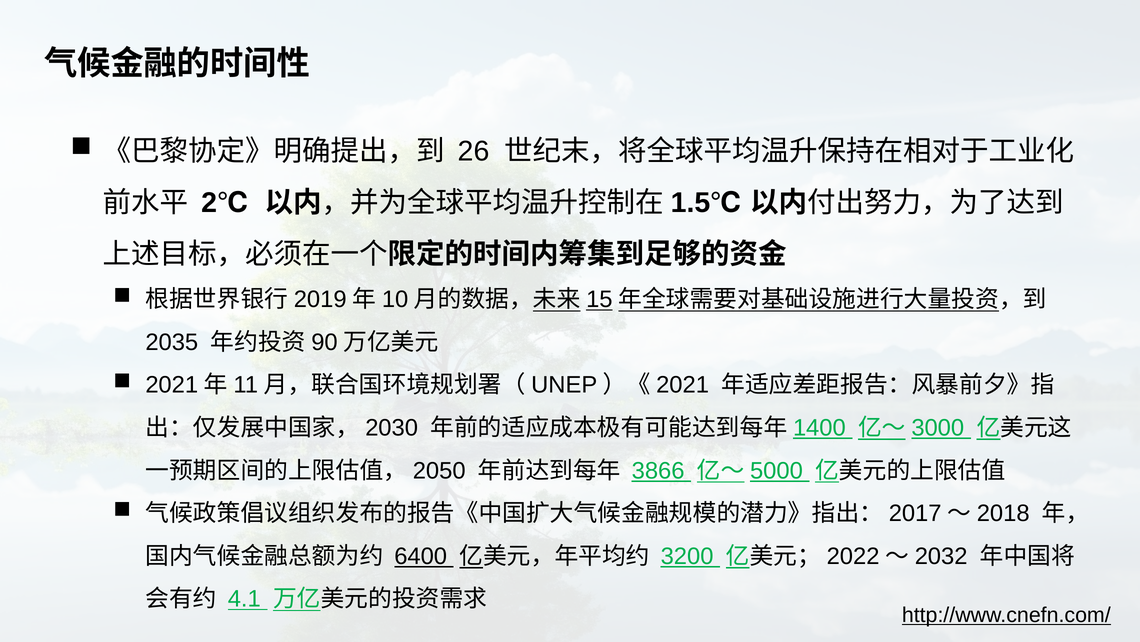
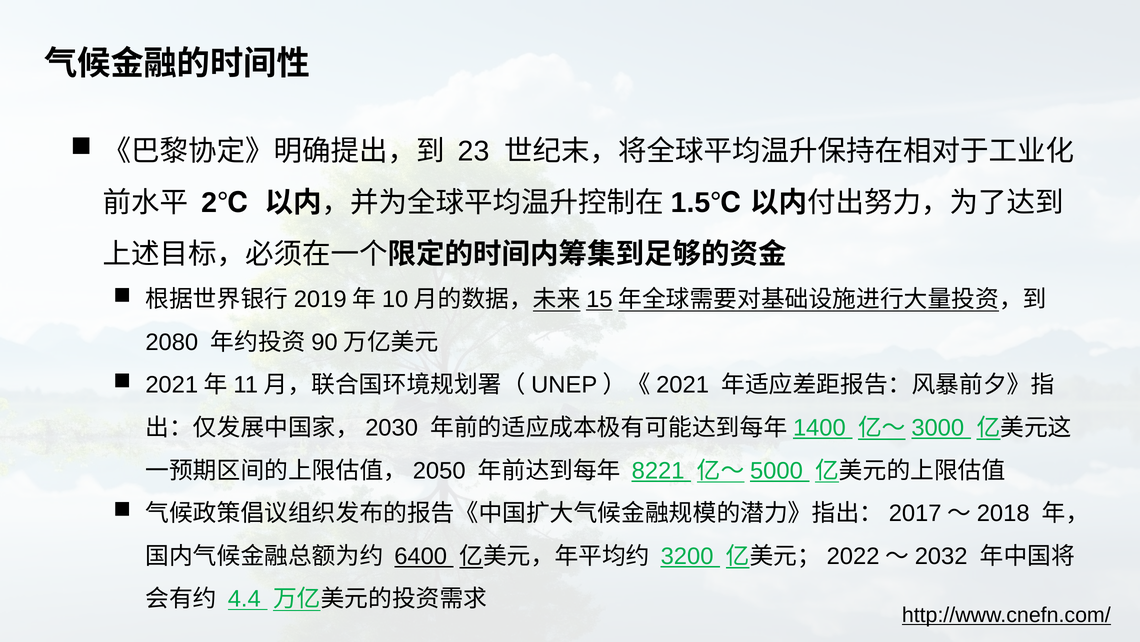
26: 26 -> 23
2035: 2035 -> 2080
3866: 3866 -> 8221
4.1: 4.1 -> 4.4
